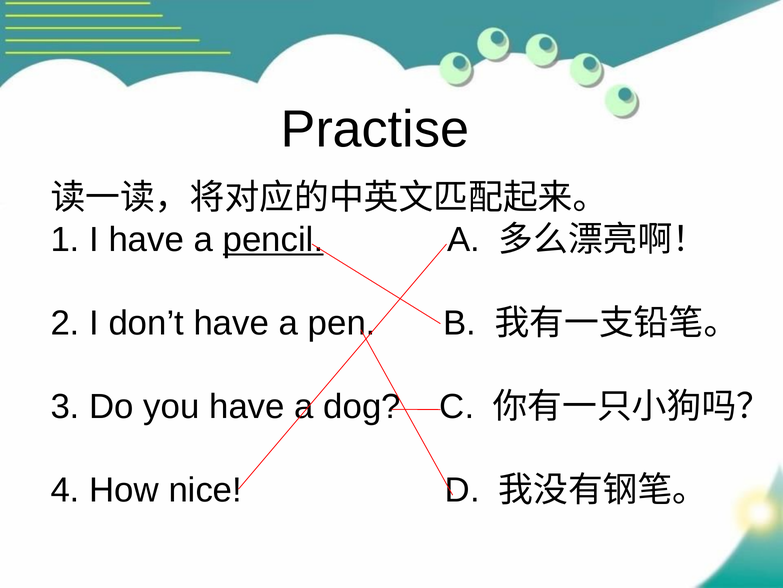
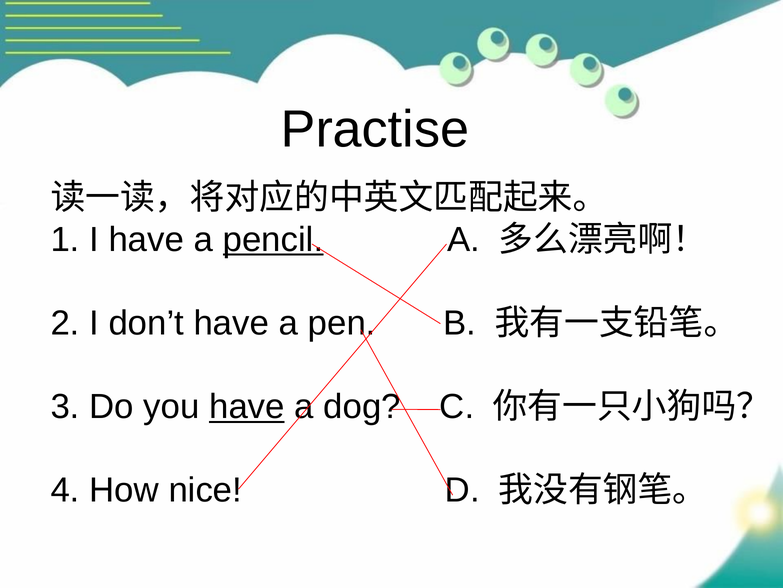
have at (247, 406) underline: none -> present
